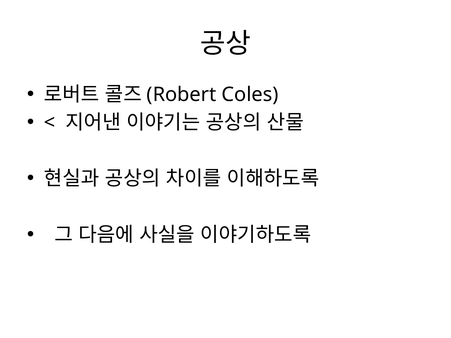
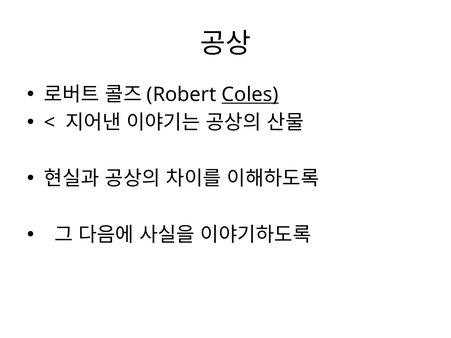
Coles underline: none -> present
